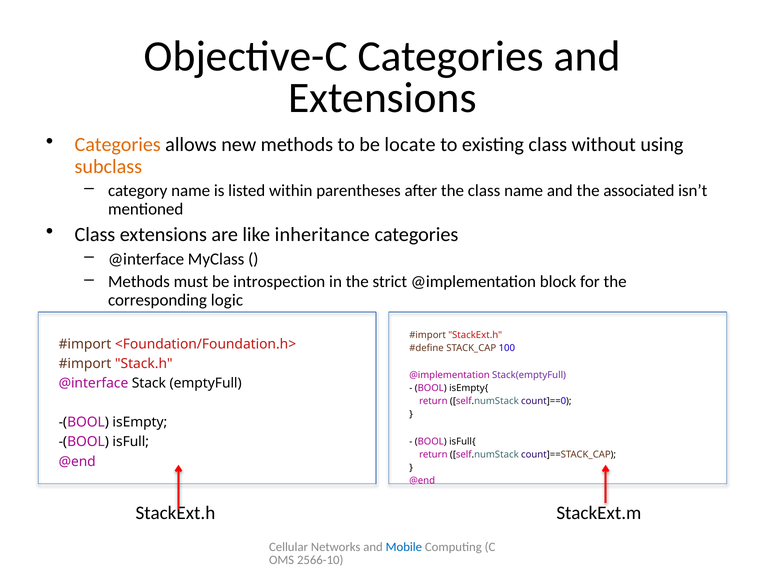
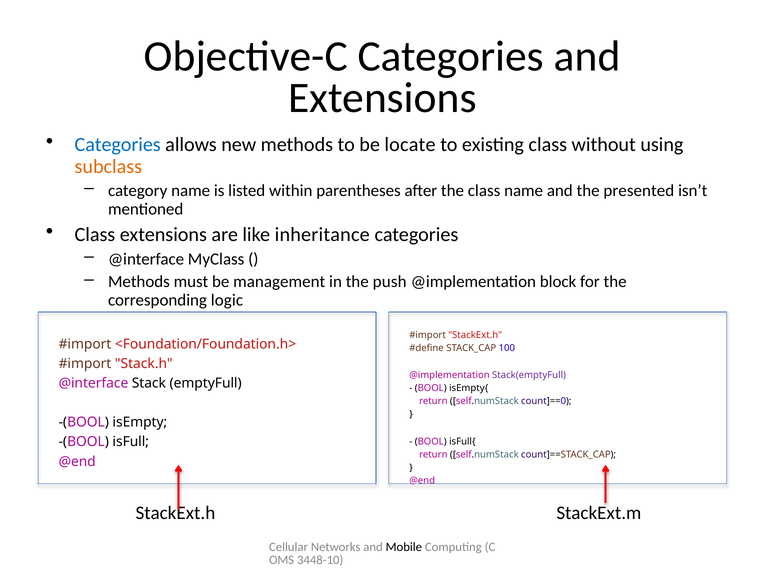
Categories at (118, 145) colour: orange -> blue
associated: associated -> presented
introspection: introspection -> management
strict: strict -> push
Mobile colour: blue -> black
2566-10: 2566-10 -> 3448-10
